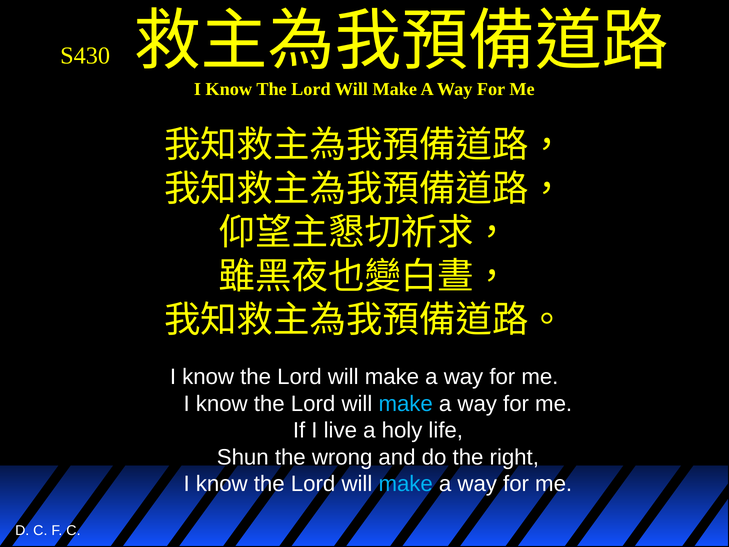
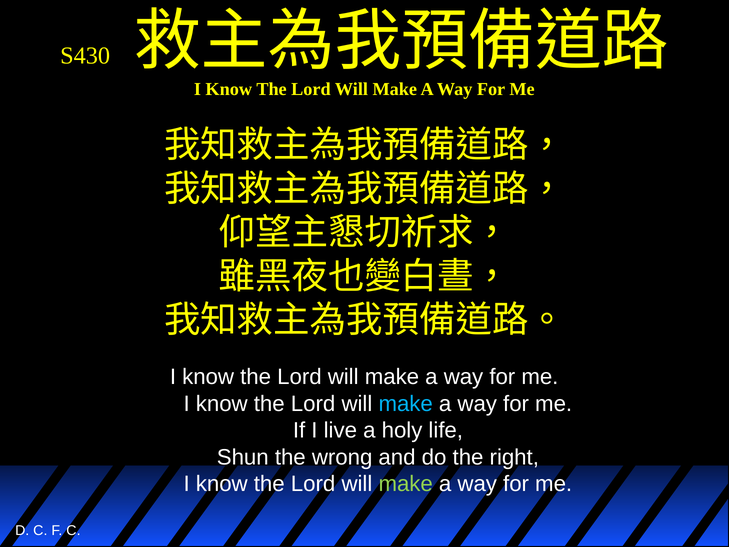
make at (406, 484) colour: light blue -> light green
